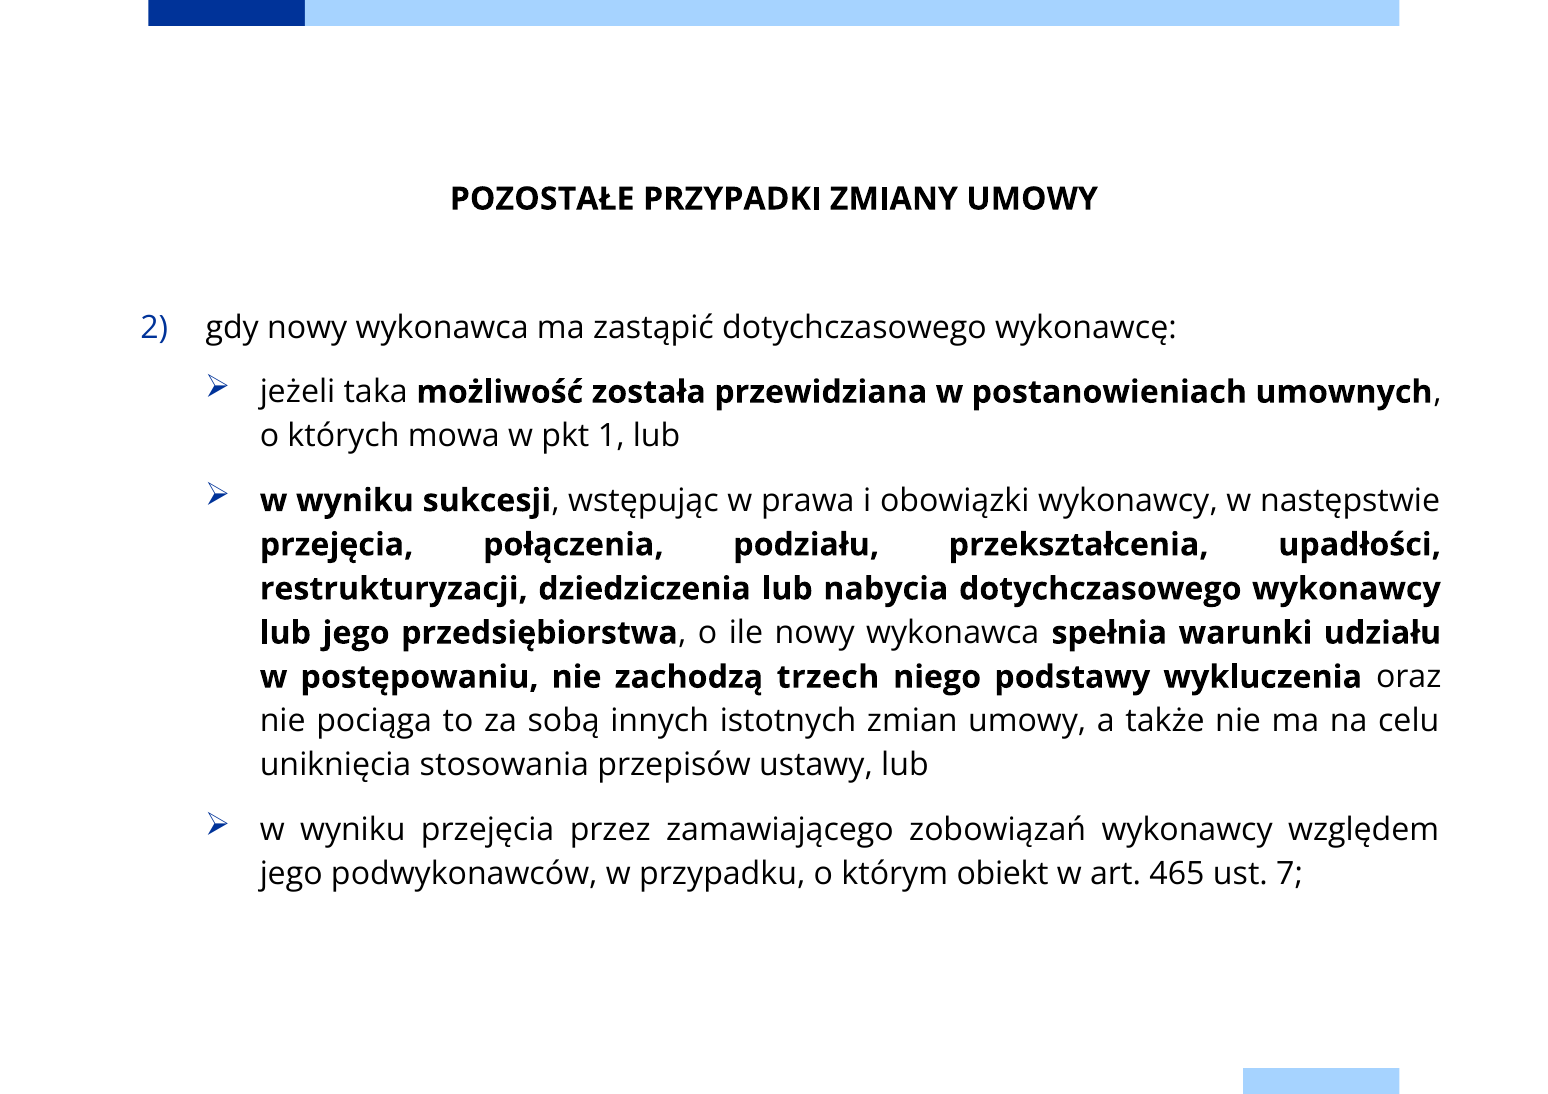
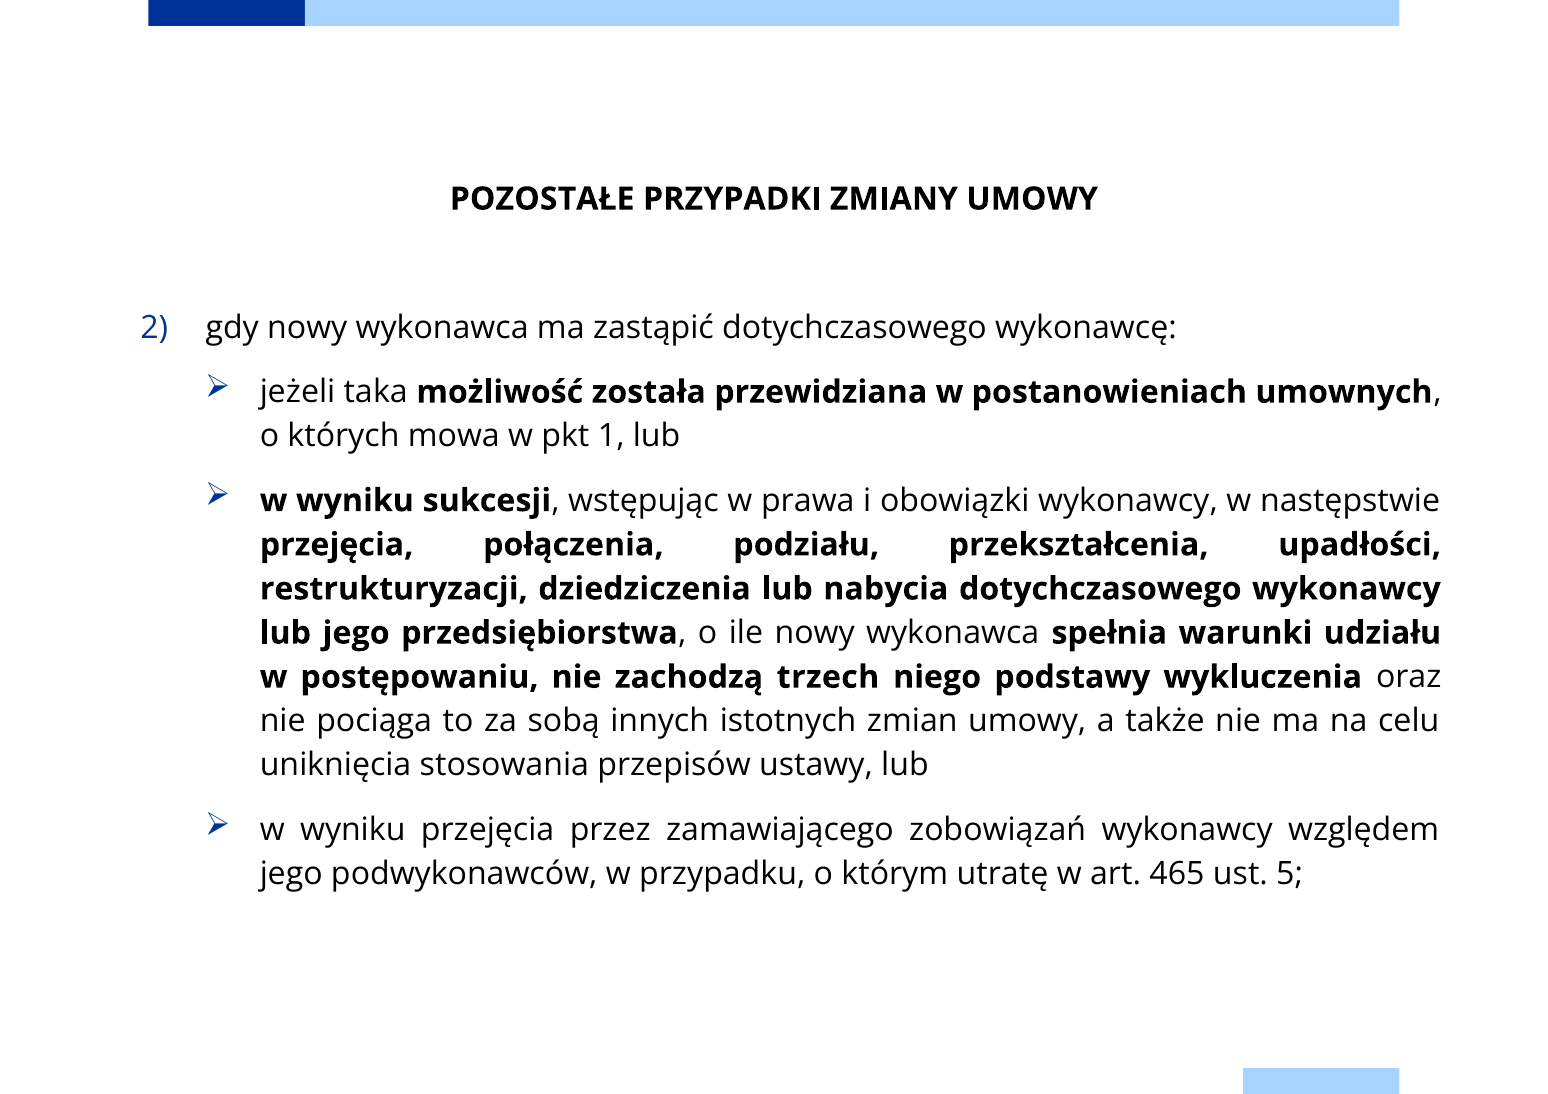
obiekt: obiekt -> utratę
7: 7 -> 5
